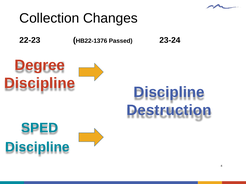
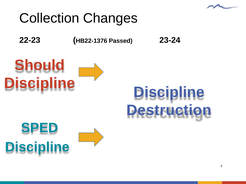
Degree: Degree -> Should
